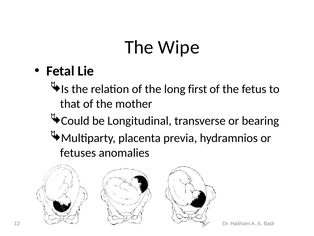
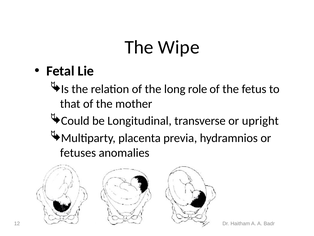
first: first -> role
bearing: bearing -> upright
